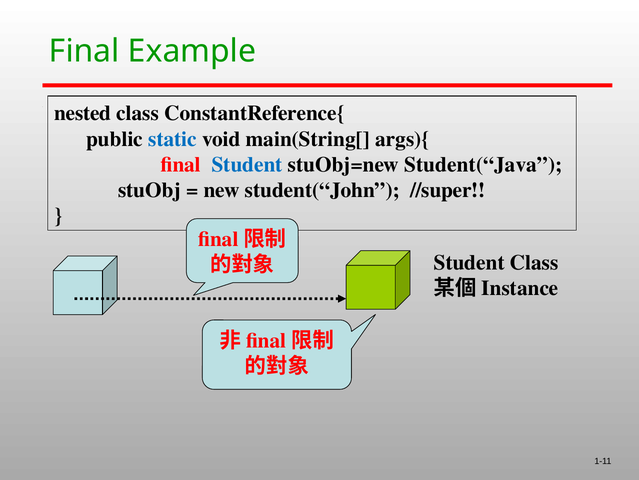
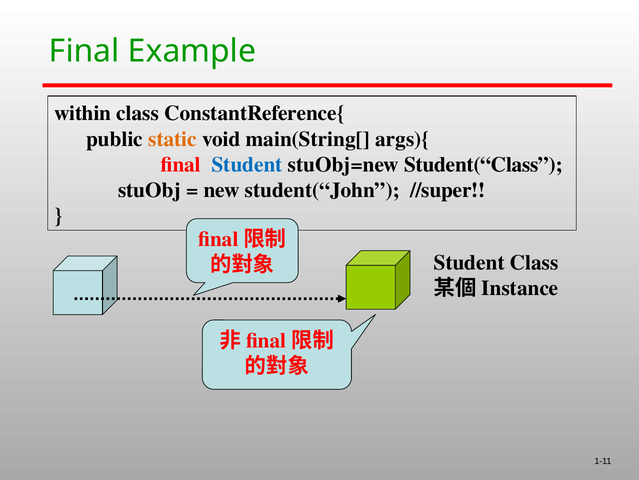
nested: nested -> within
static colour: blue -> orange
Student(“Java: Student(“Java -> Student(“Class
